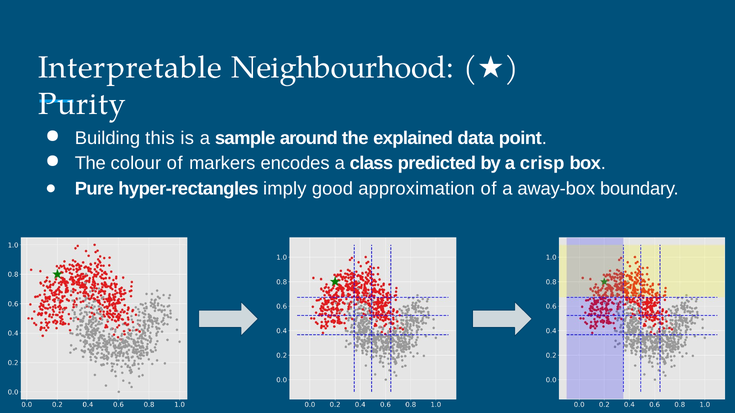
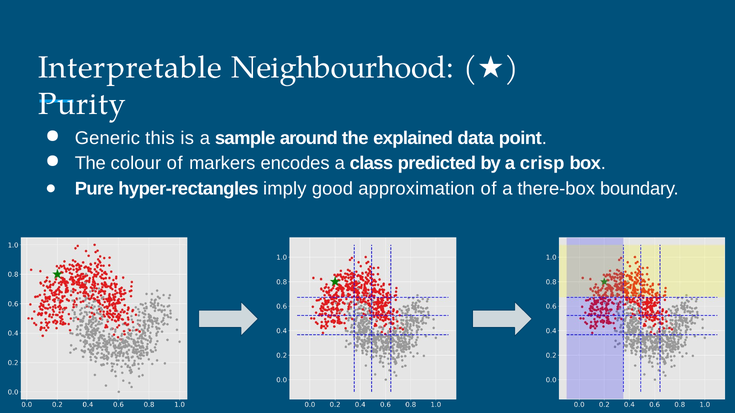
Building: Building -> Generic
away-box: away-box -> there-box
